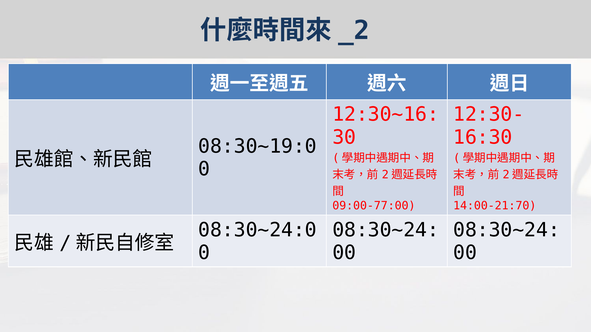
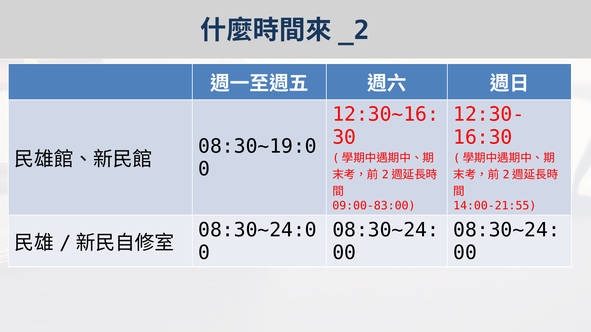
09:00-77:00: 09:00-77:00 -> 09:00-83:00
14:00-21:70: 14:00-21:70 -> 14:00-21:55
